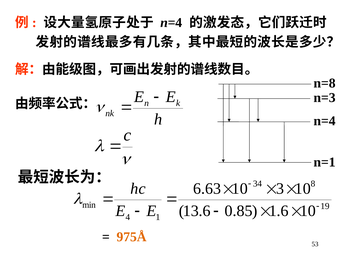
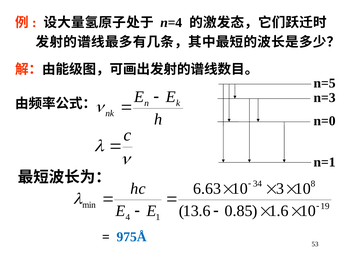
n=8: n=8 -> n=5
n=4 at (325, 121): n=4 -> n=0
975Å colour: orange -> blue
